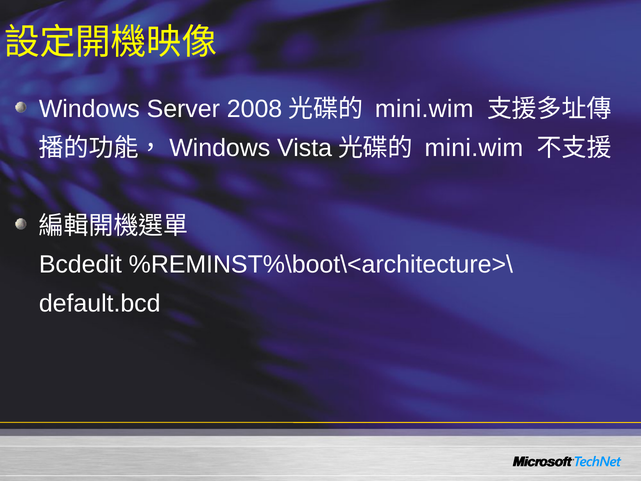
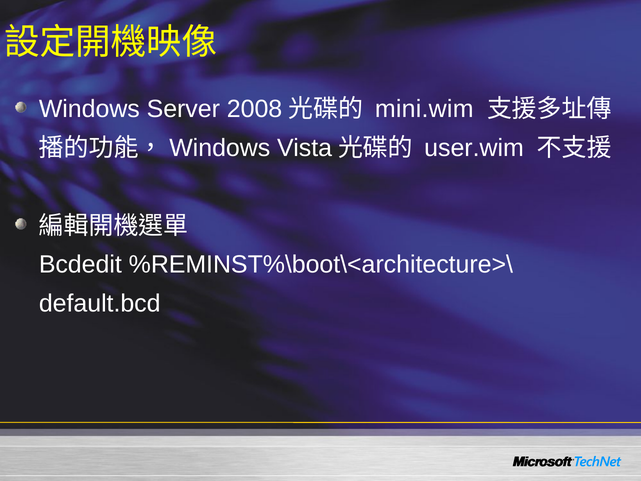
mini.wim at (474, 148): mini.wim -> user.wim
